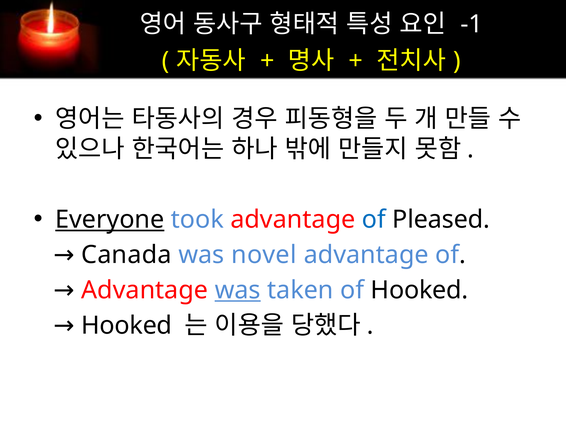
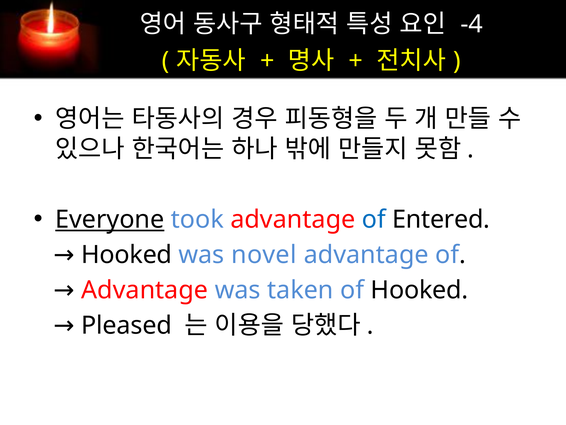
-1: -1 -> -4
Pleased: Pleased -> Entered
Canada at (126, 255): Canada -> Hooked
was at (238, 290) underline: present -> none
Hooked at (127, 325): Hooked -> Pleased
